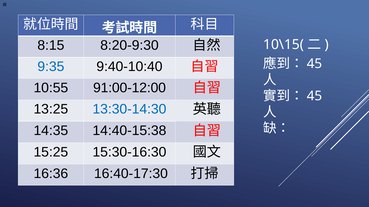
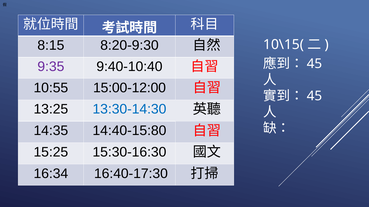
9:35 colour: blue -> purple
91:00-12:00: 91:00-12:00 -> 15:00-12:00
14:40-15:38: 14:40-15:38 -> 14:40-15:80
16:36: 16:36 -> 16:34
